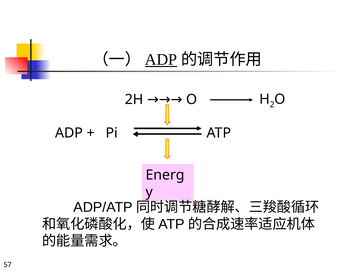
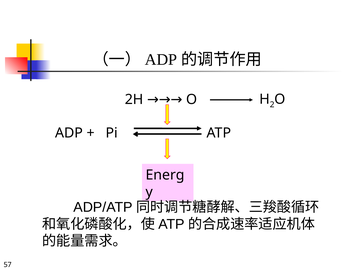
ADP at (161, 60) underline: present -> none
